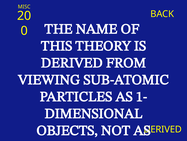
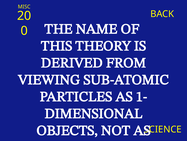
DERIVED at (163, 129): DERIVED -> SCIENCE
